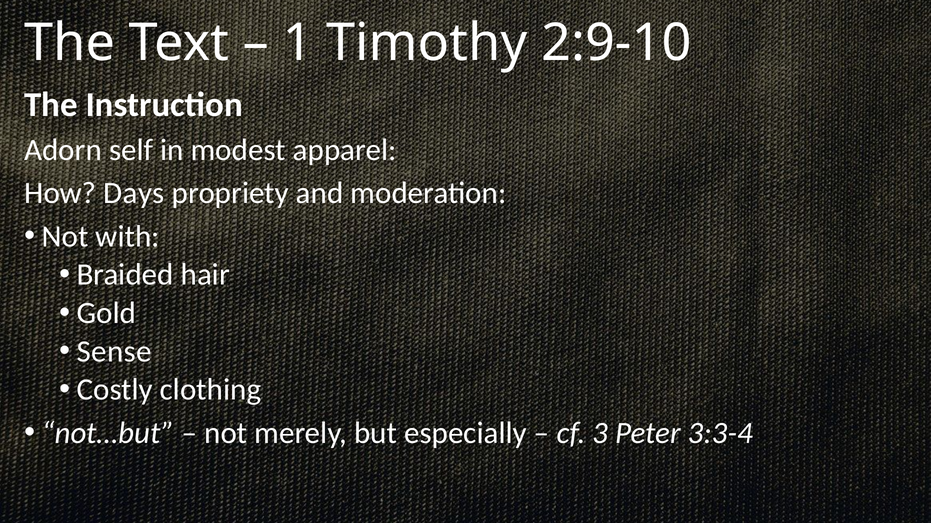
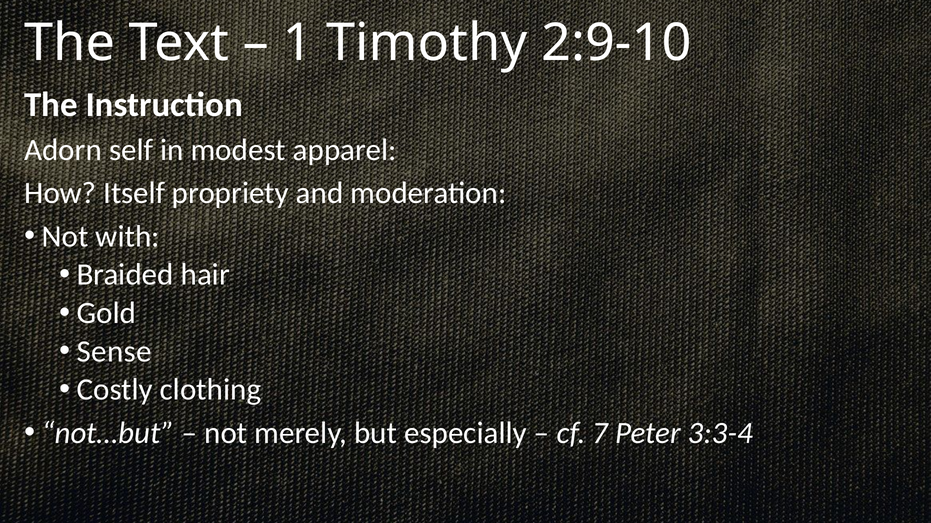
Days: Days -> Itself
3: 3 -> 7
